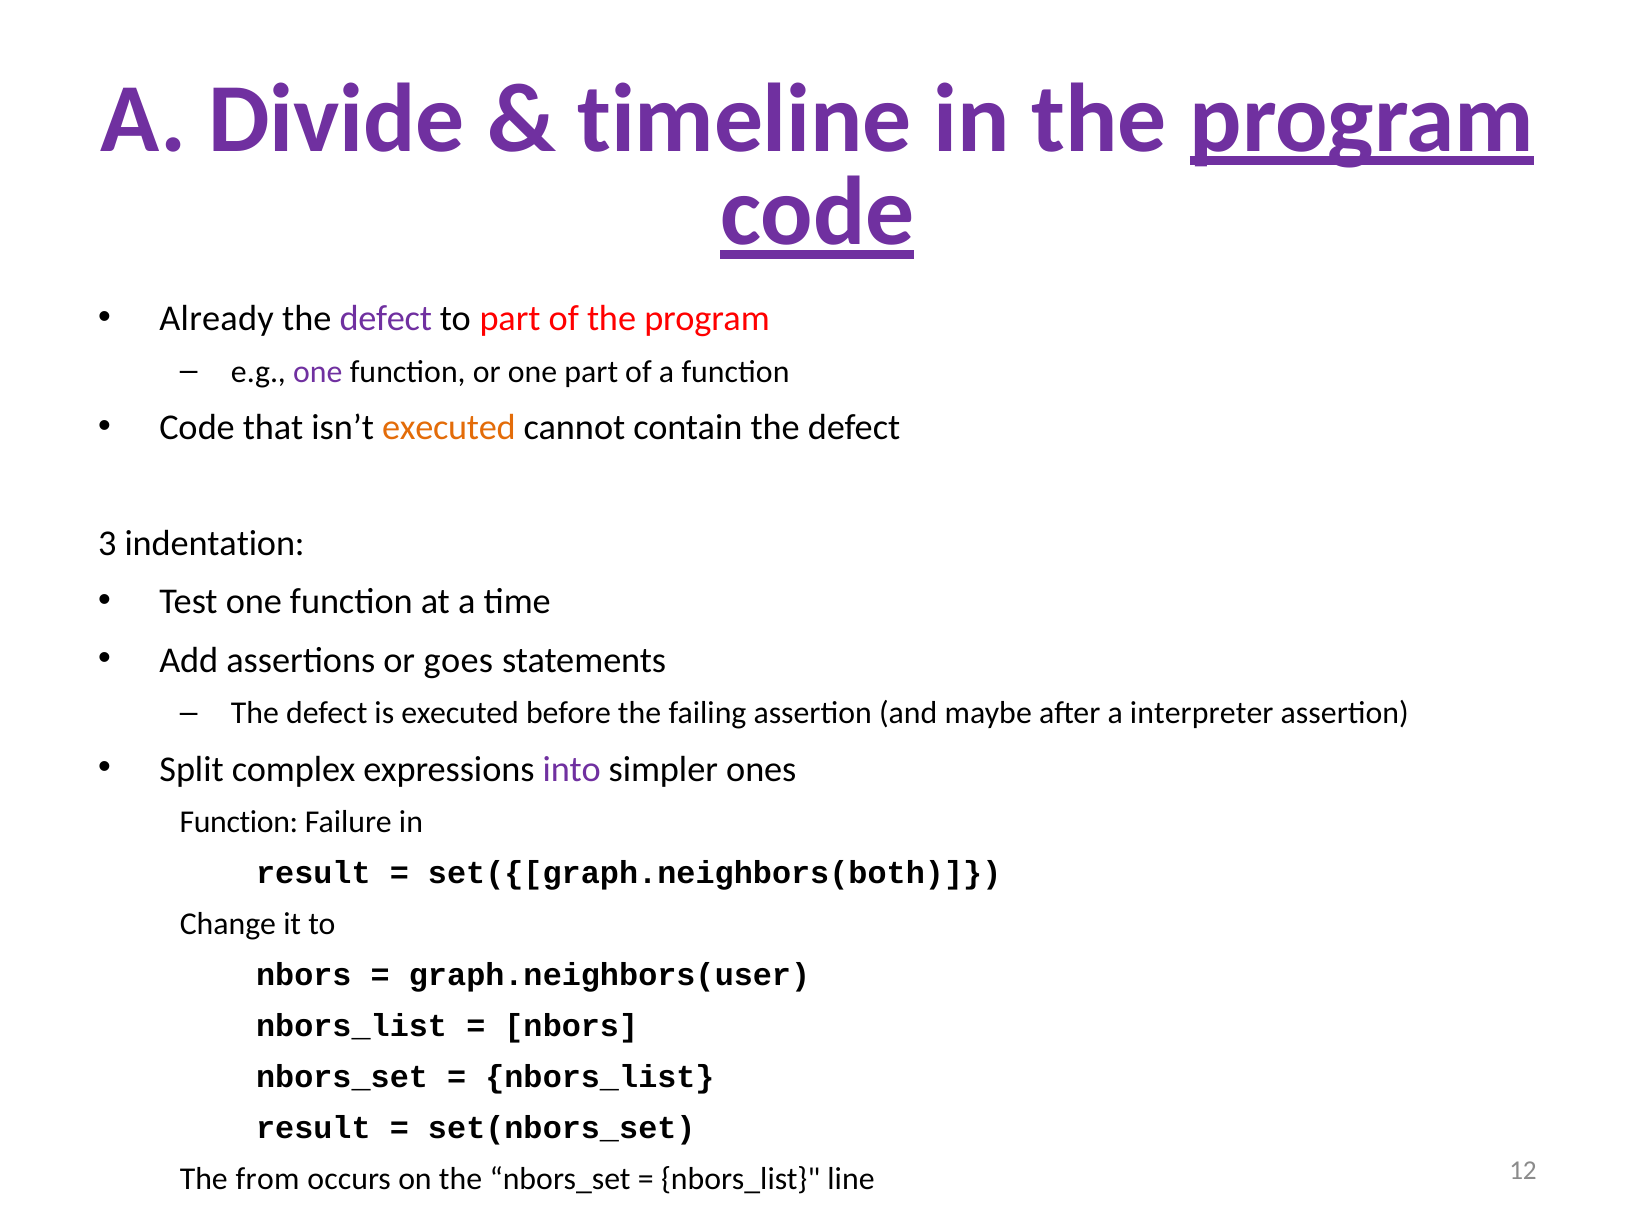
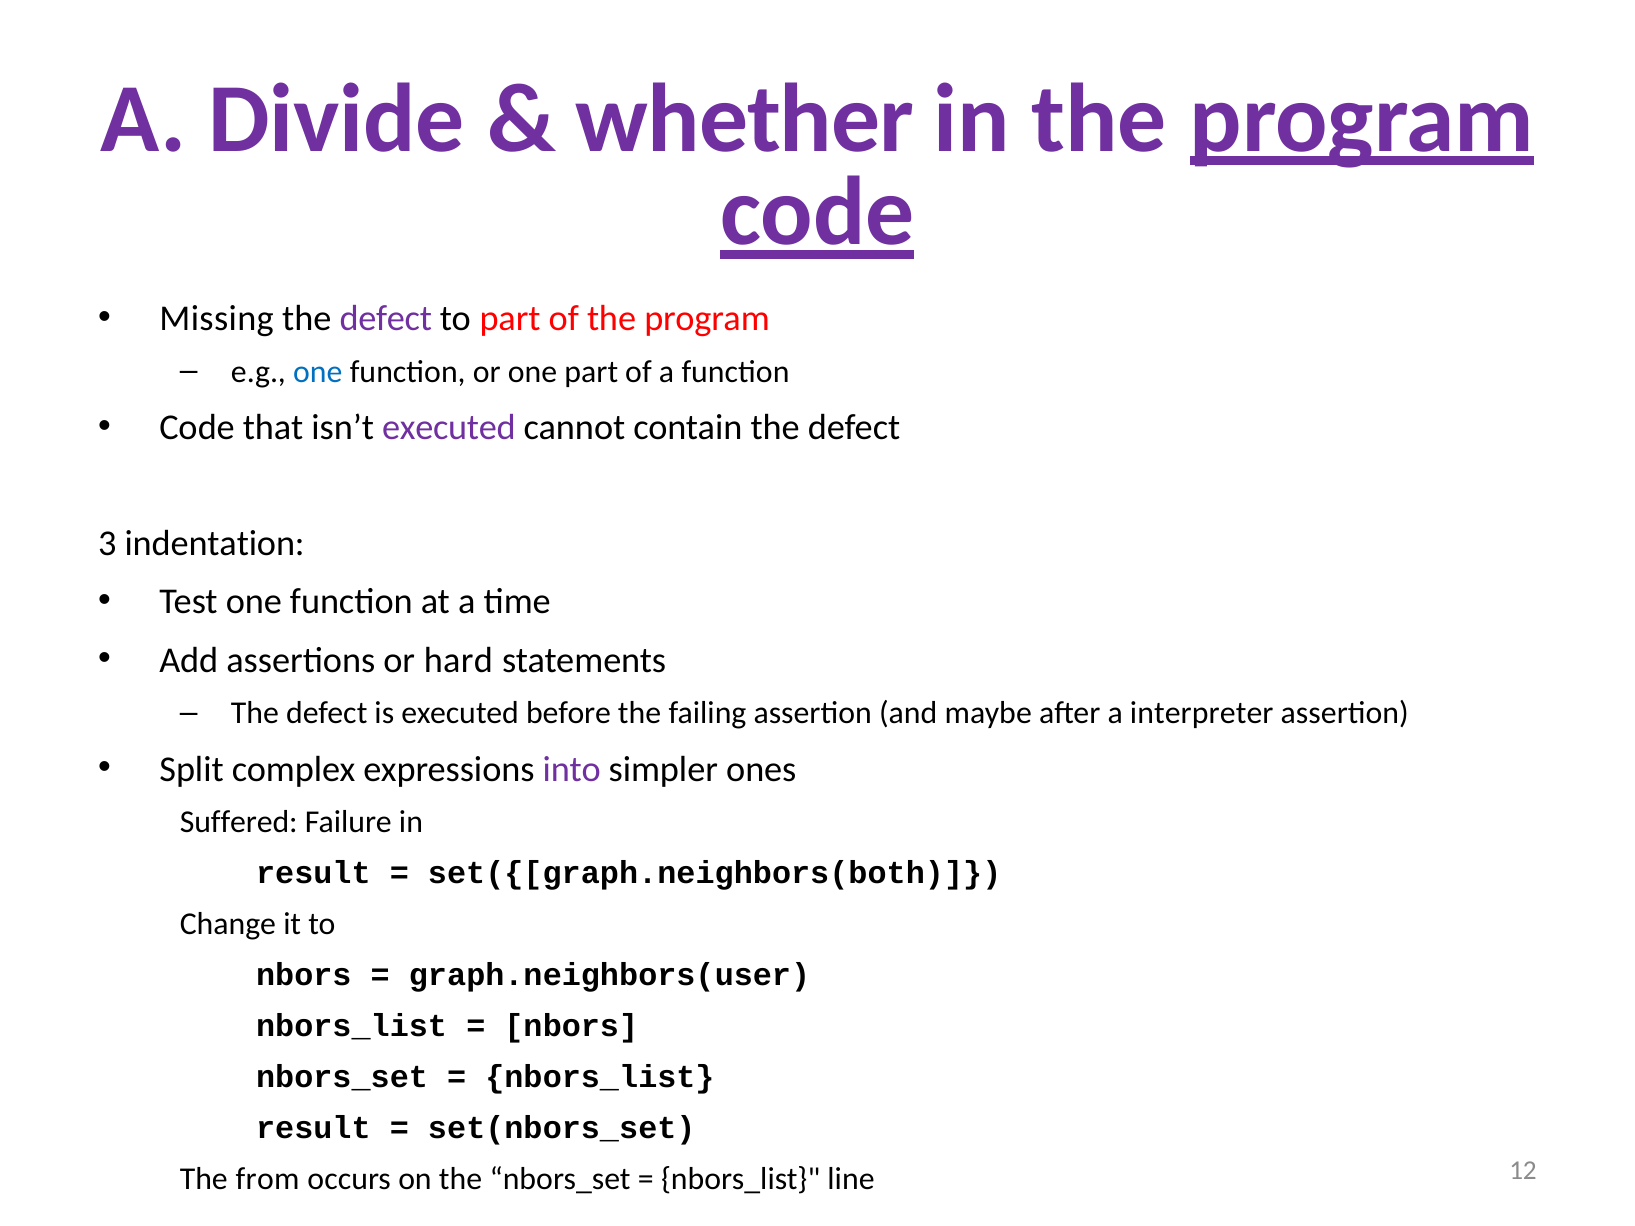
timeline: timeline -> whether
Already: Already -> Missing
one at (318, 372) colour: purple -> blue
executed at (449, 428) colour: orange -> purple
goes: goes -> hard
Function at (239, 823): Function -> Suffered
